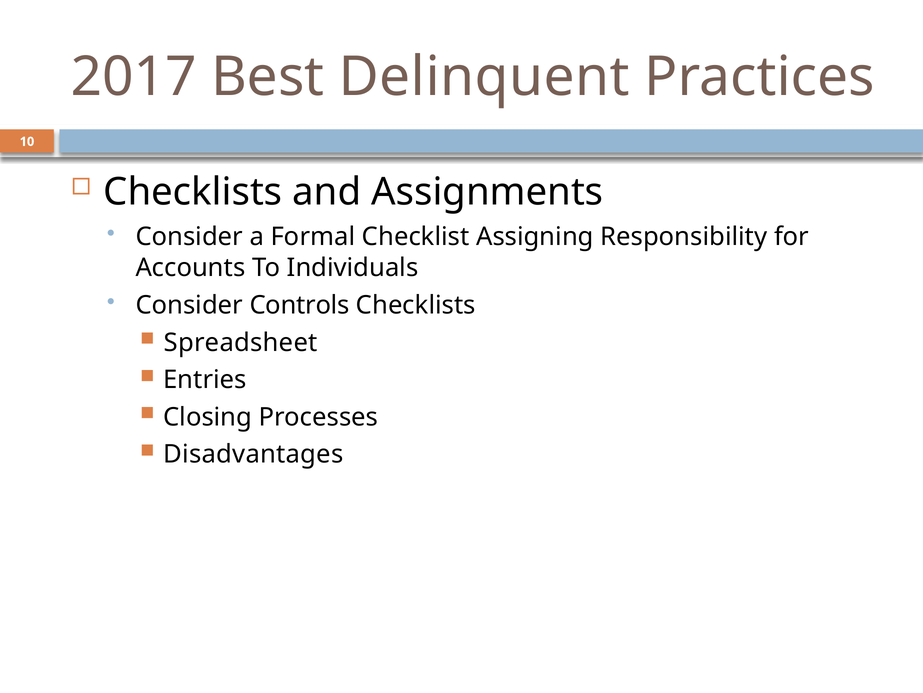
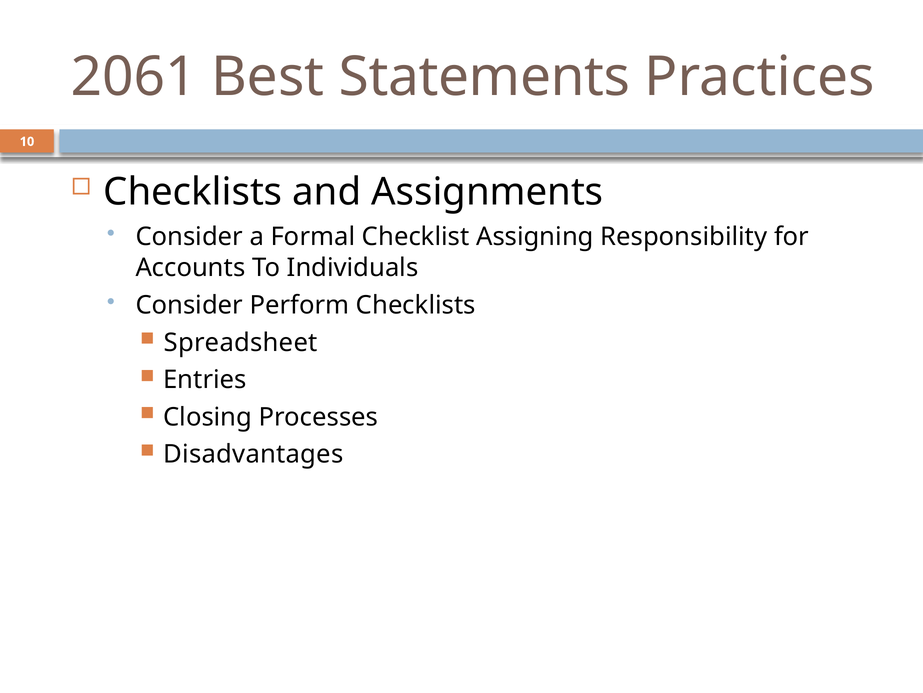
2017: 2017 -> 2061
Delinquent: Delinquent -> Statements
Controls: Controls -> Perform
